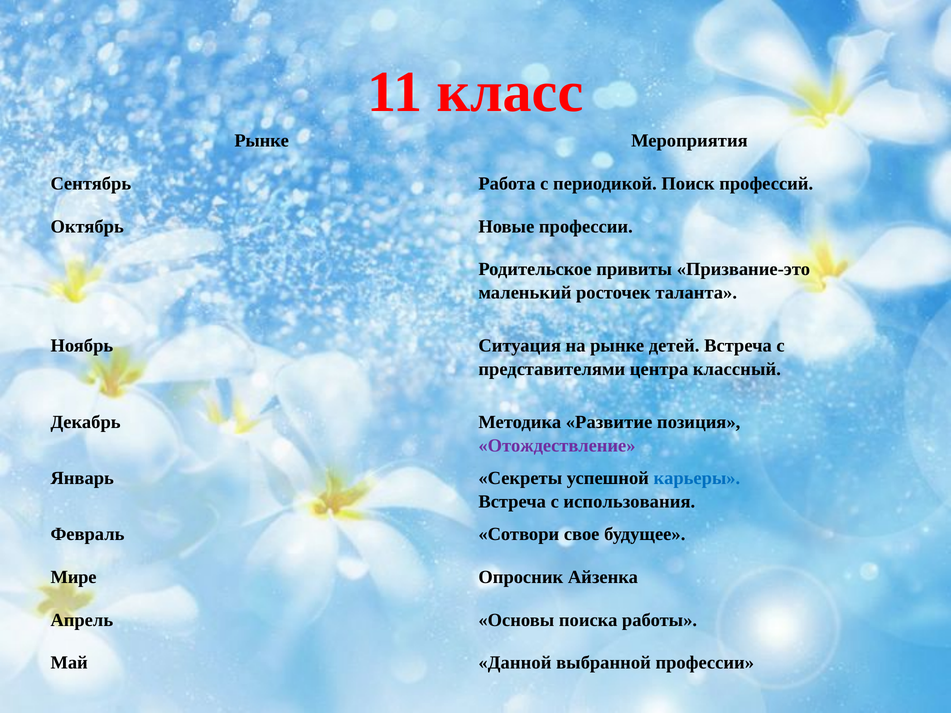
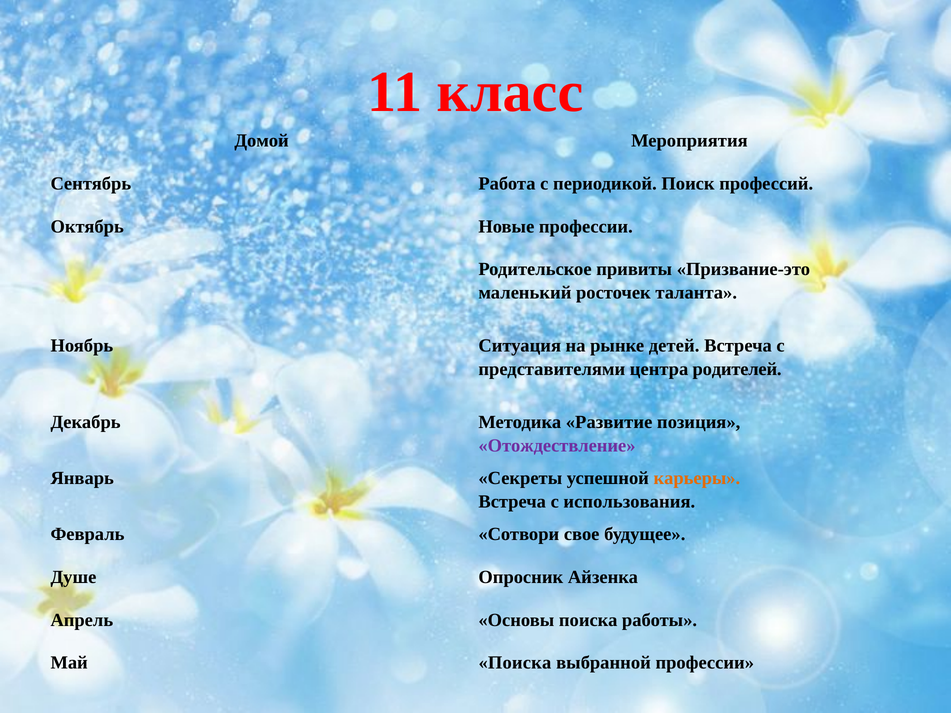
Рынке at (262, 141): Рынке -> Домой
классный: классный -> родителей
карьеры colour: blue -> orange
Мире: Мире -> Душе
Май Данной: Данной -> Поиска
